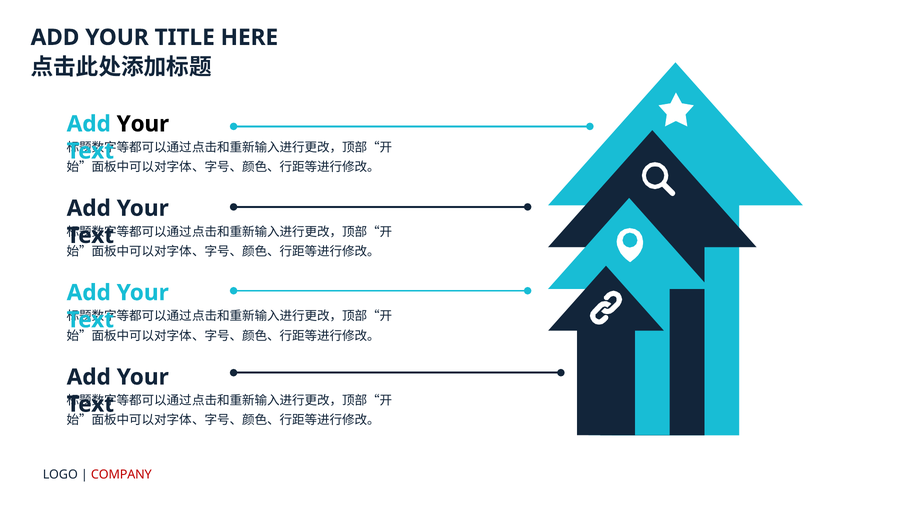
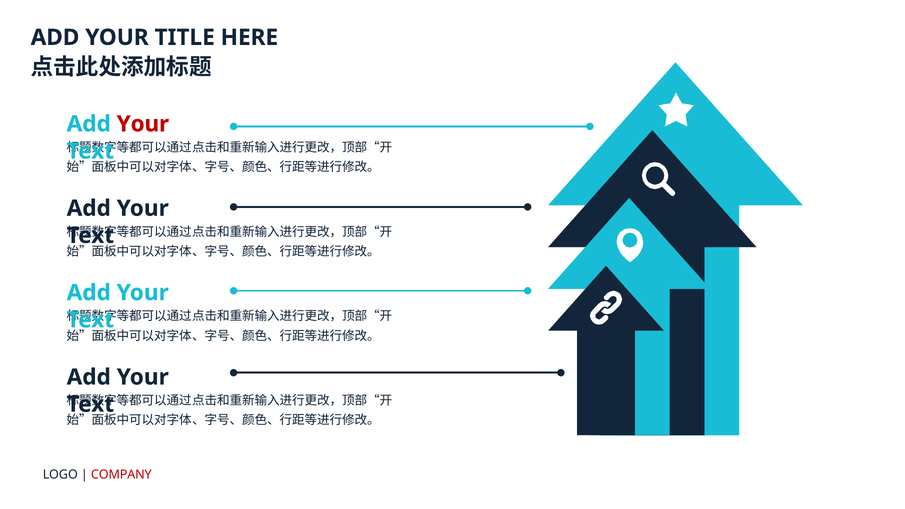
Your at (143, 124) colour: black -> red
